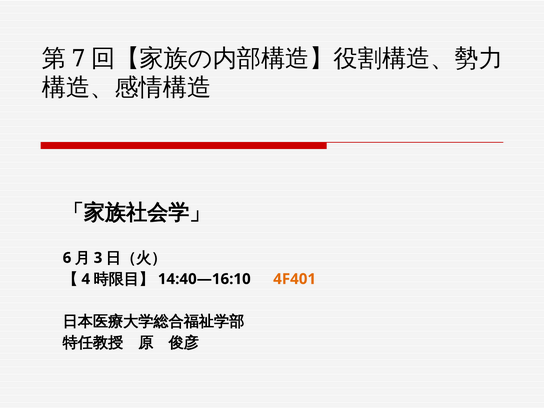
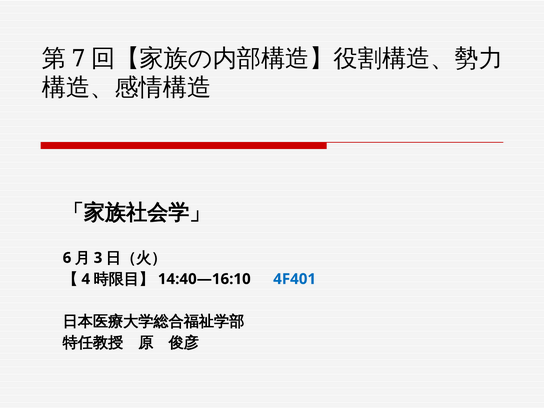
4F401 colour: orange -> blue
